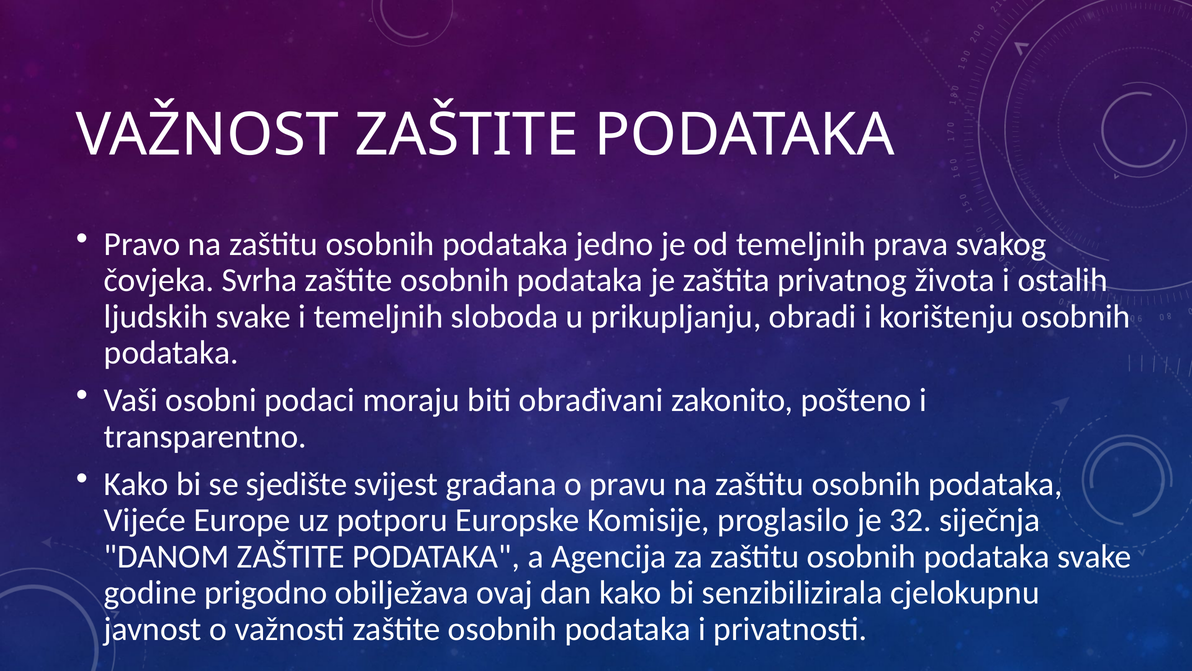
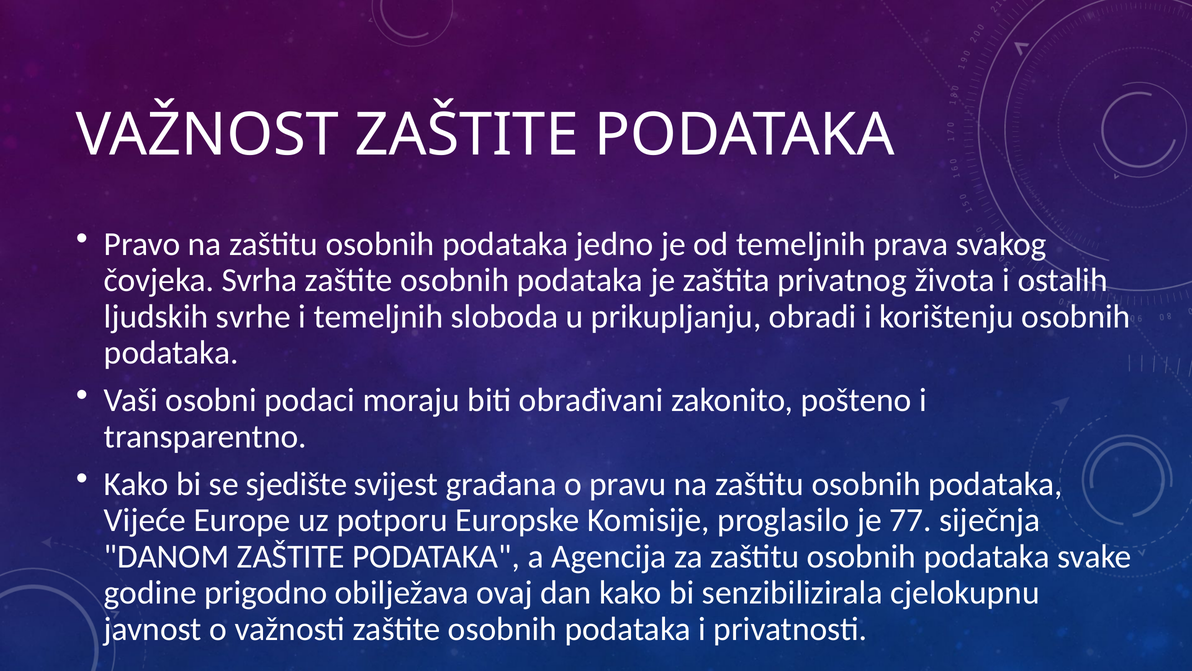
ljudskih svake: svake -> svrhe
32: 32 -> 77
